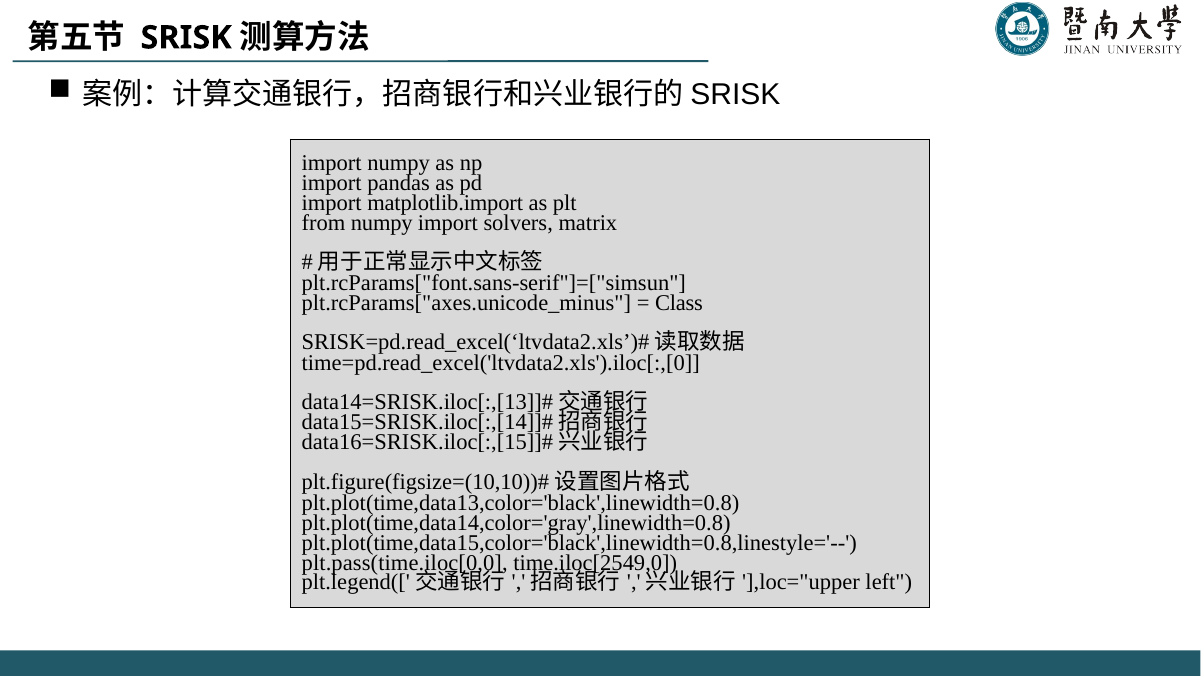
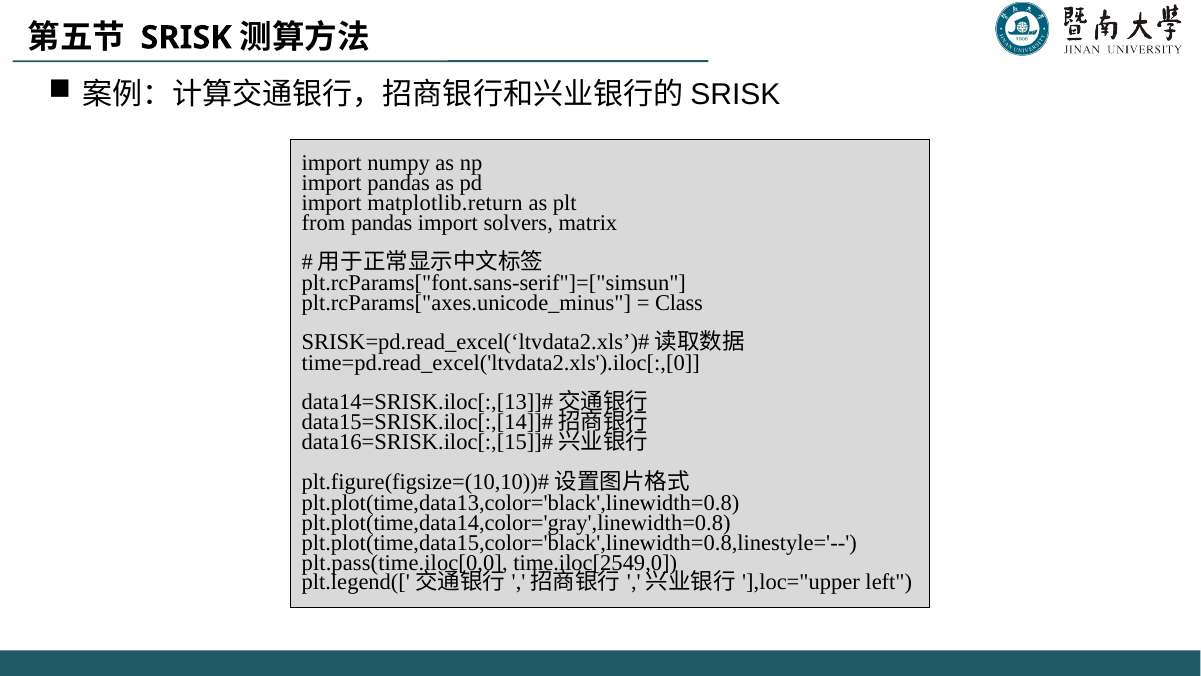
matplotlib.import: matplotlib.import -> matplotlib.return
from numpy: numpy -> pandas
